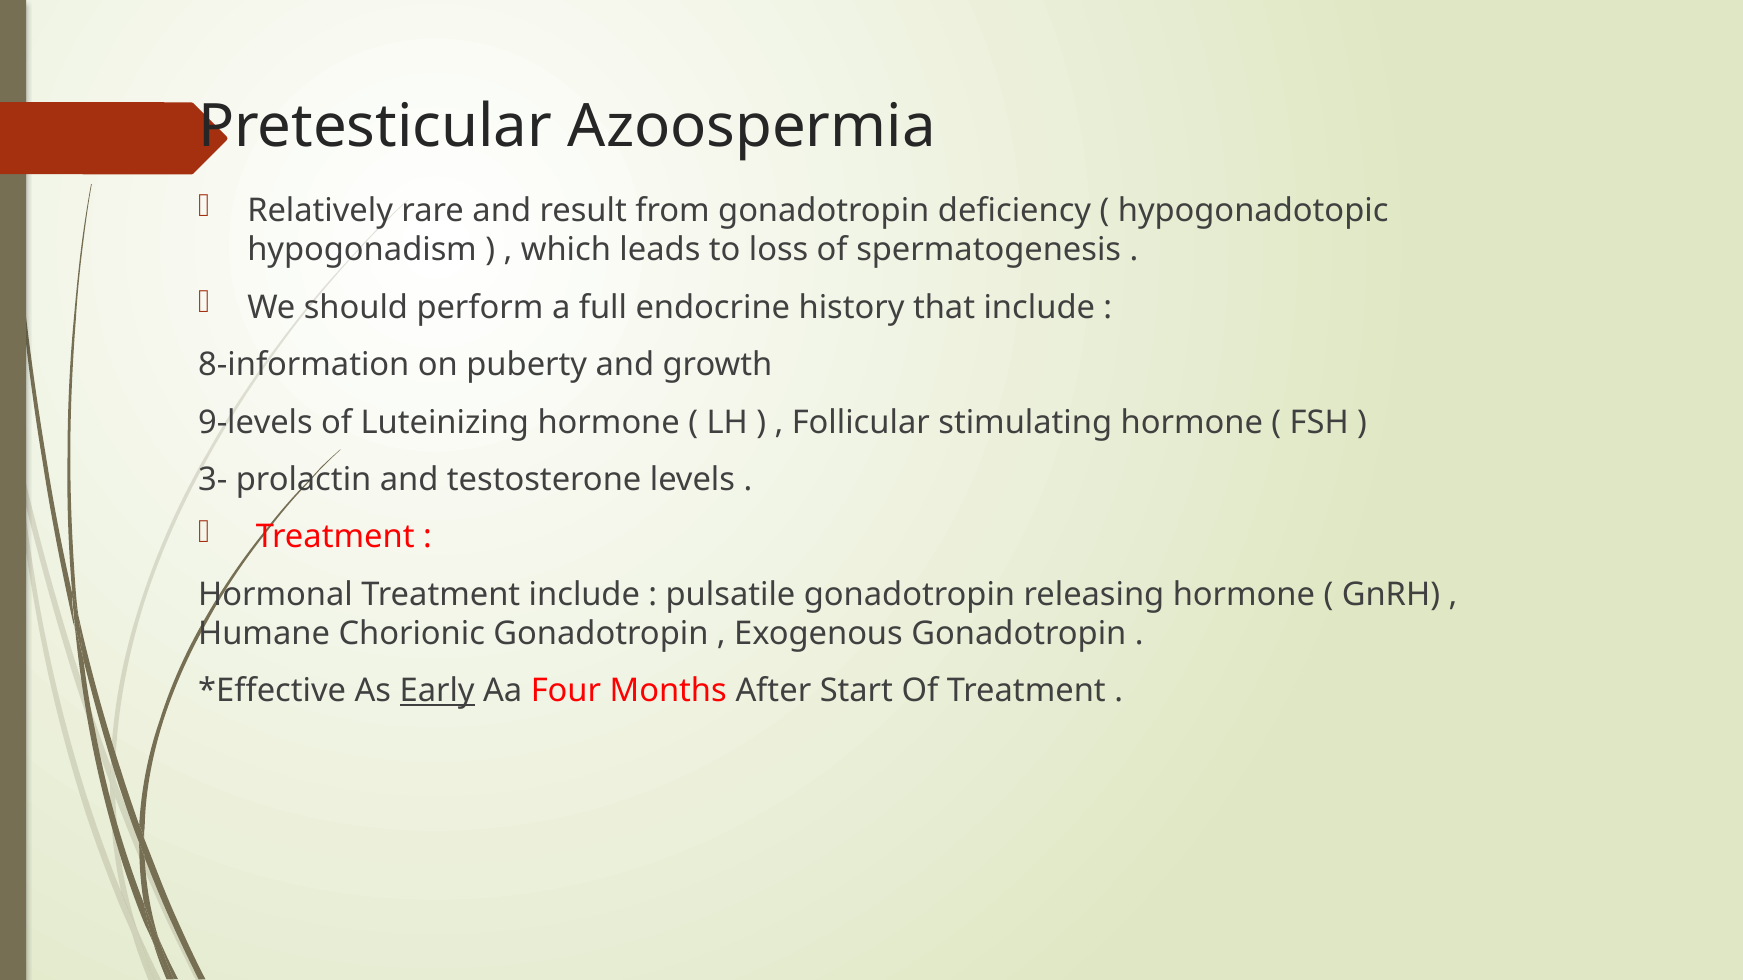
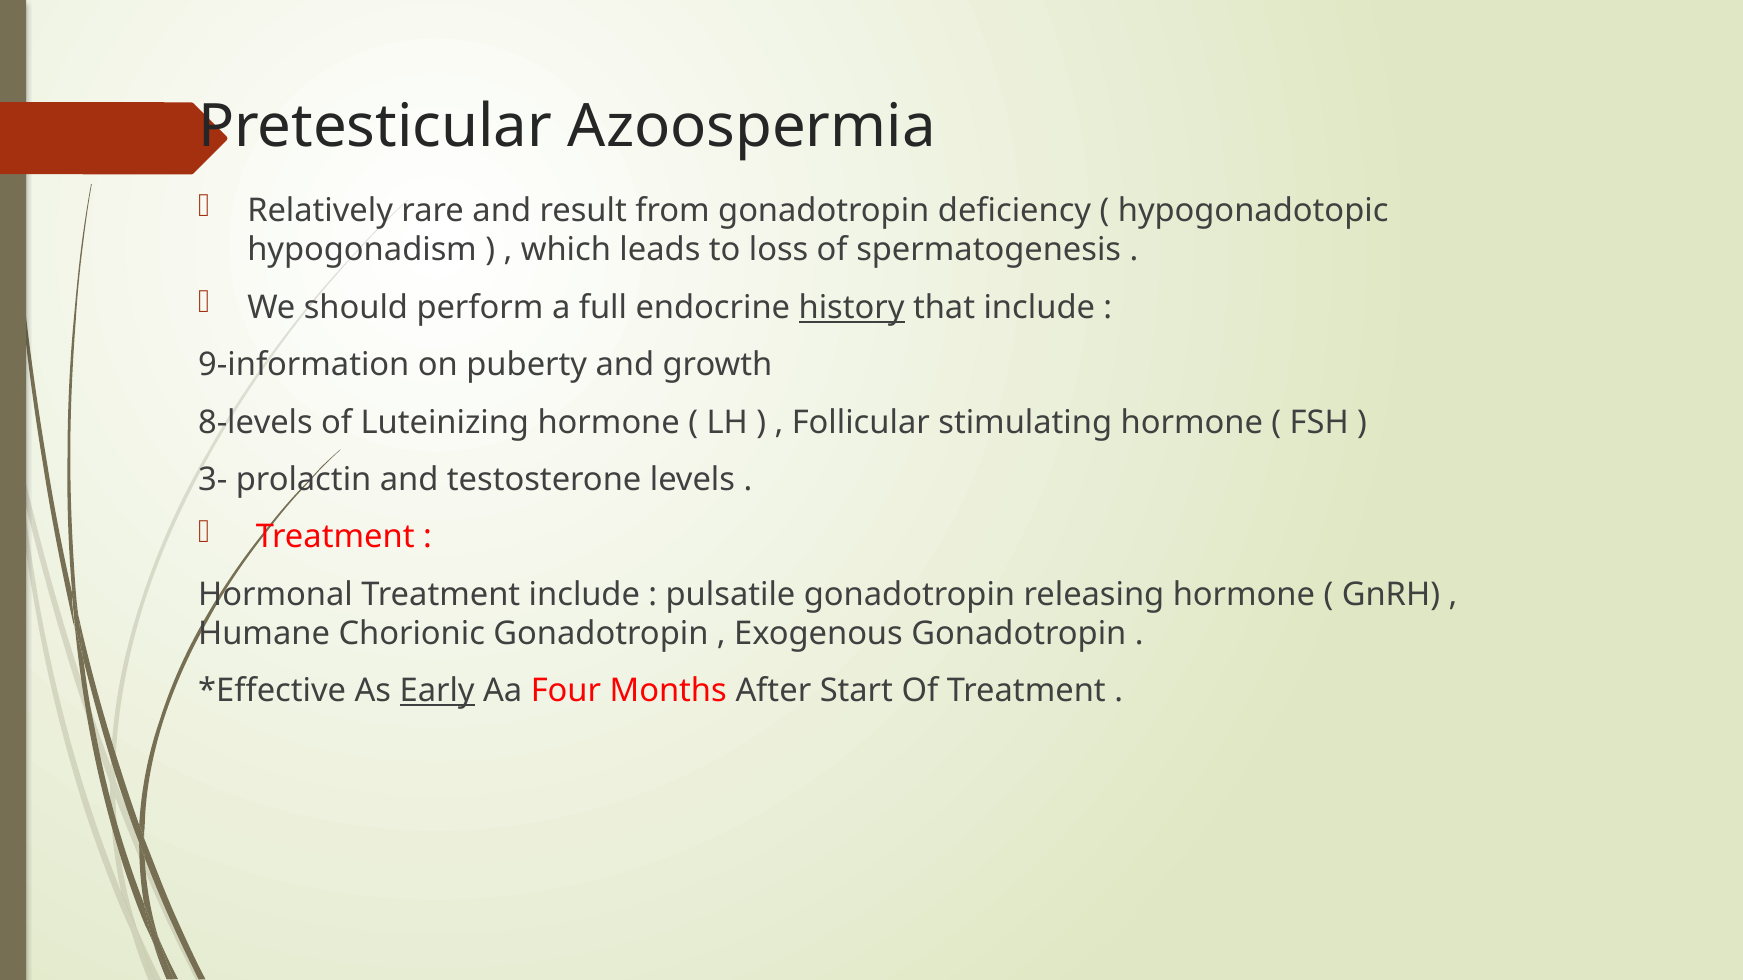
history underline: none -> present
8-information: 8-information -> 9-information
9-levels: 9-levels -> 8-levels
